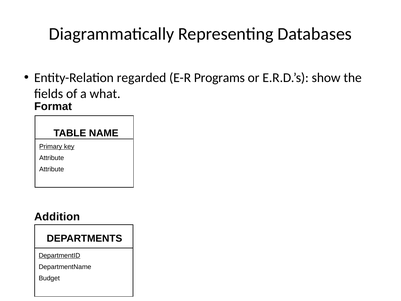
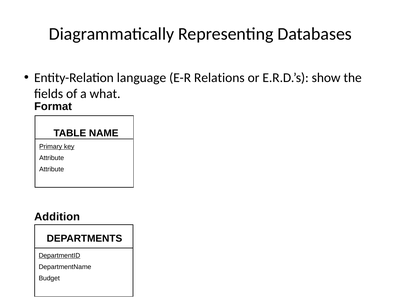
regarded: regarded -> language
Programs: Programs -> Relations
